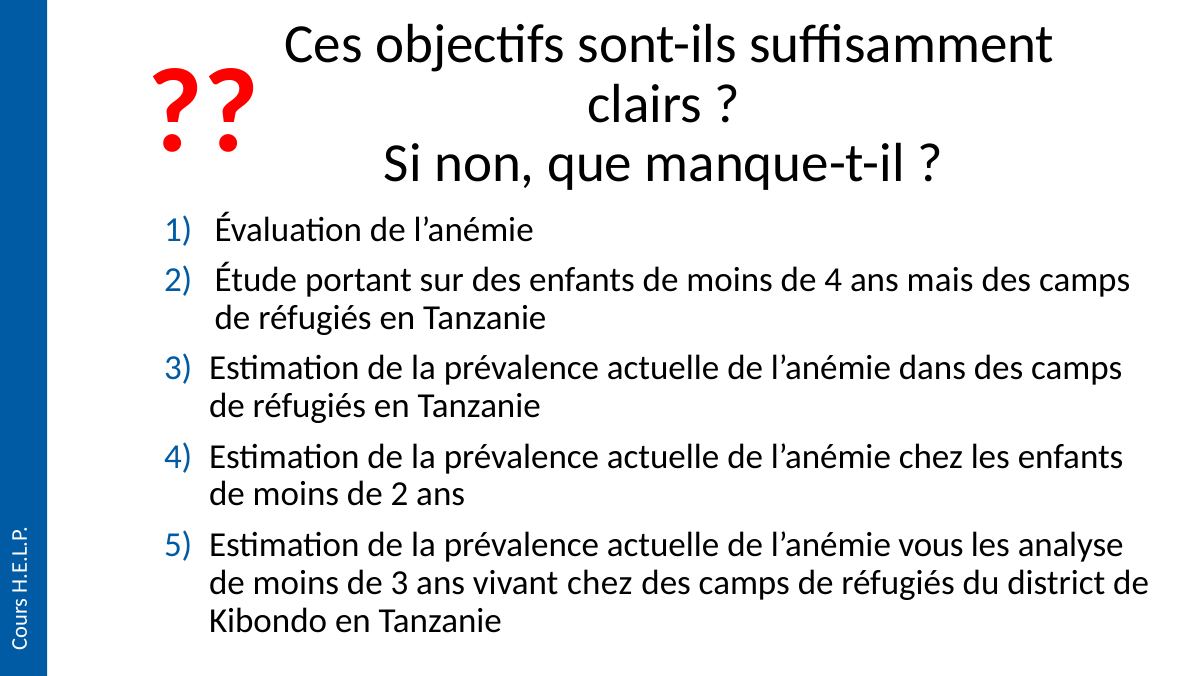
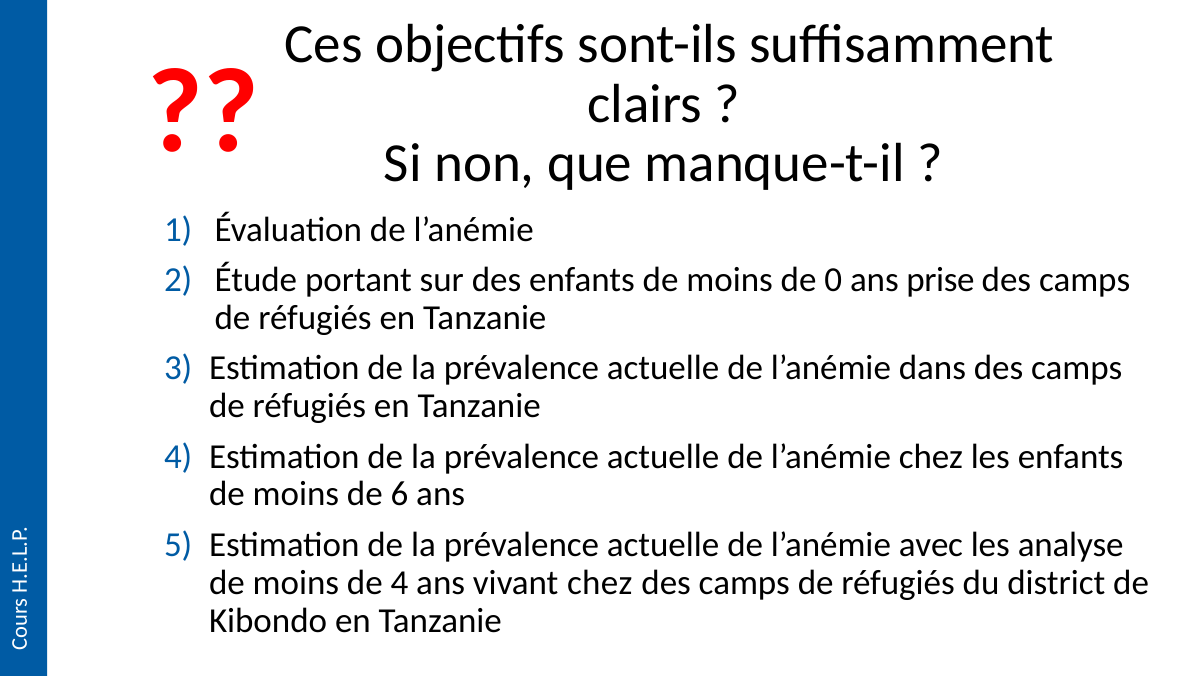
de 4: 4 -> 0
mais: mais -> prise
de 2: 2 -> 6
vous: vous -> avec
de 3: 3 -> 4
